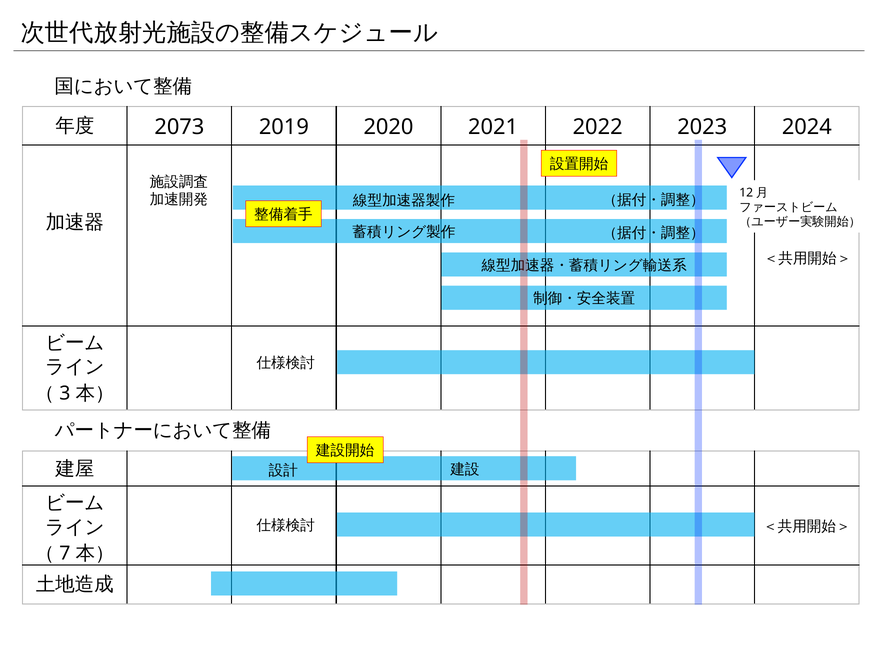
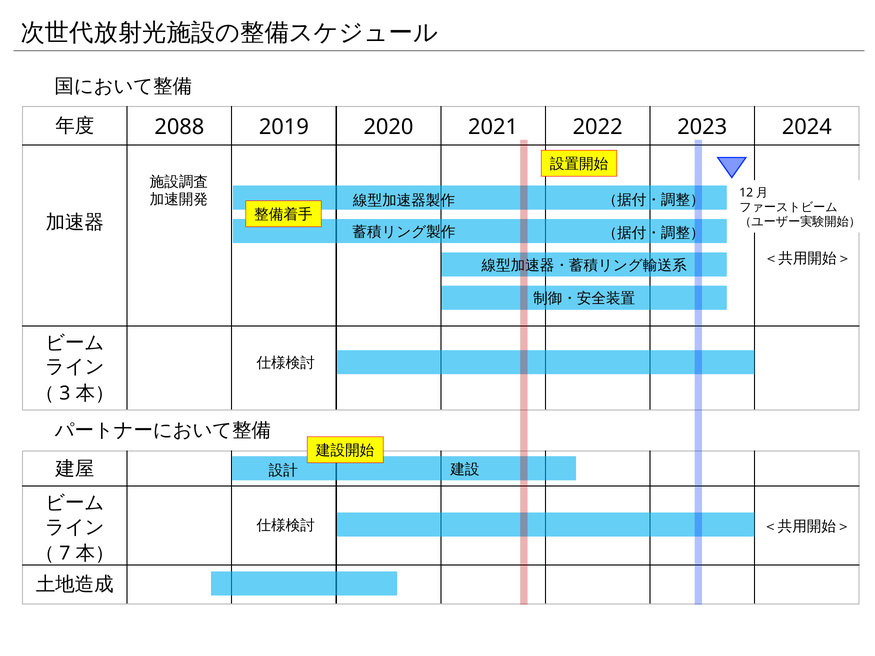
2073: 2073 -> 2088
